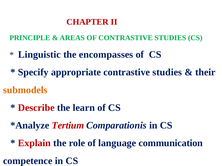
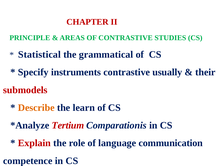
Linguistic: Linguistic -> Statistical
encompasses: encompasses -> grammatical
appropriate: appropriate -> instruments
studies at (167, 72): studies -> usually
submodels colour: orange -> red
Describe colour: red -> orange
